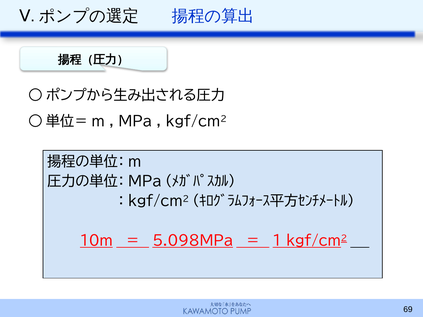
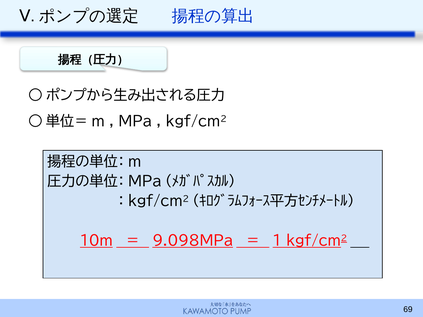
5.098MPa: 5.098MPa -> 9.098MPa
